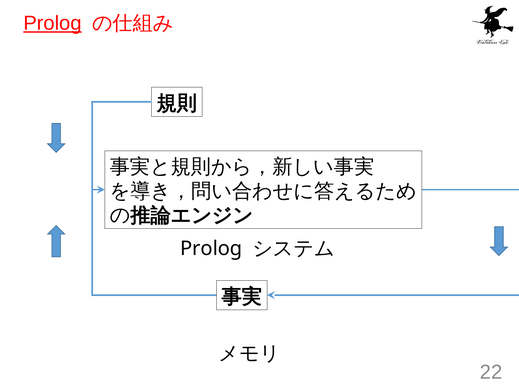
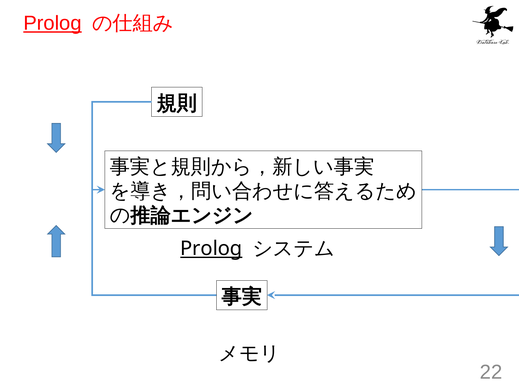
Prolog at (211, 249) underline: none -> present
